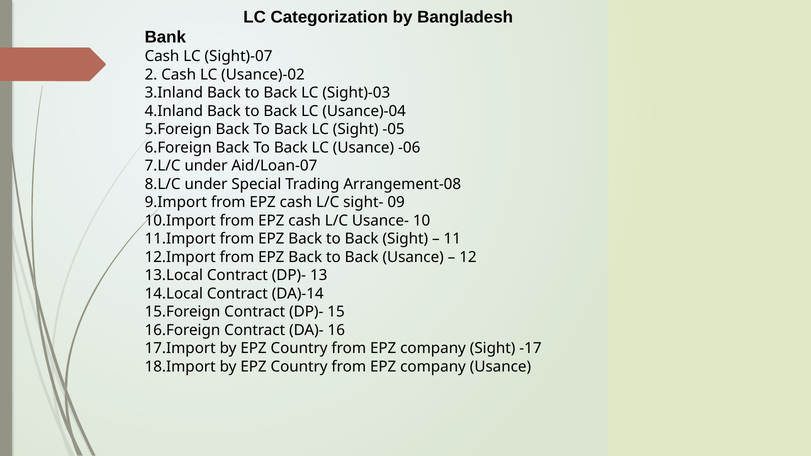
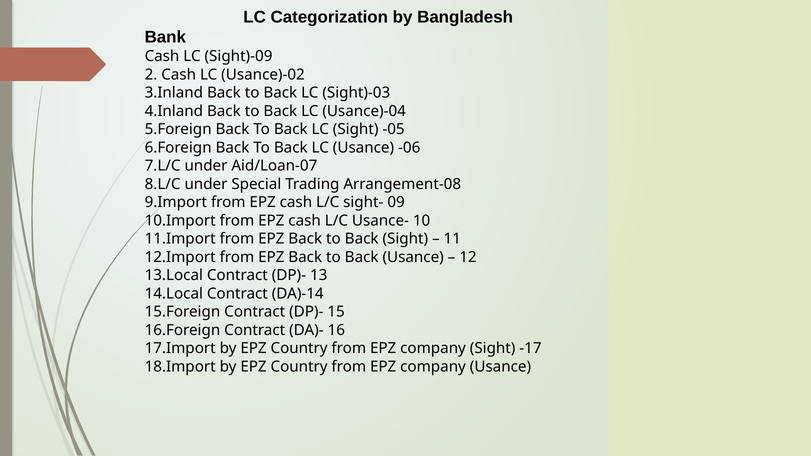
Sight)-07: Sight)-07 -> Sight)-09
